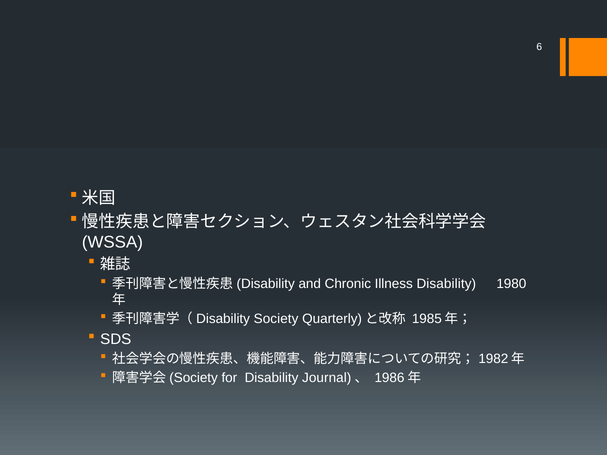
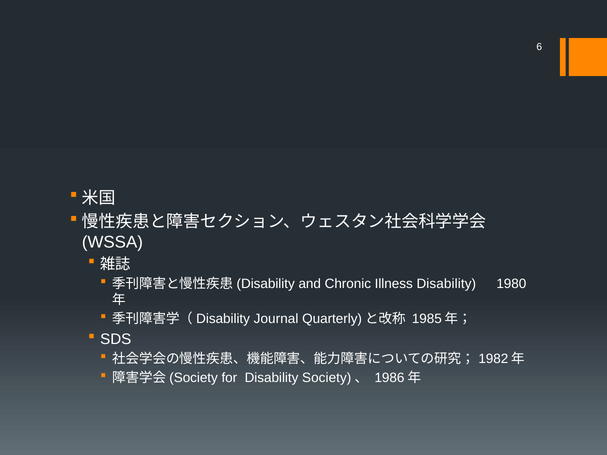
Society: Society -> Journal
Journal: Journal -> Society
